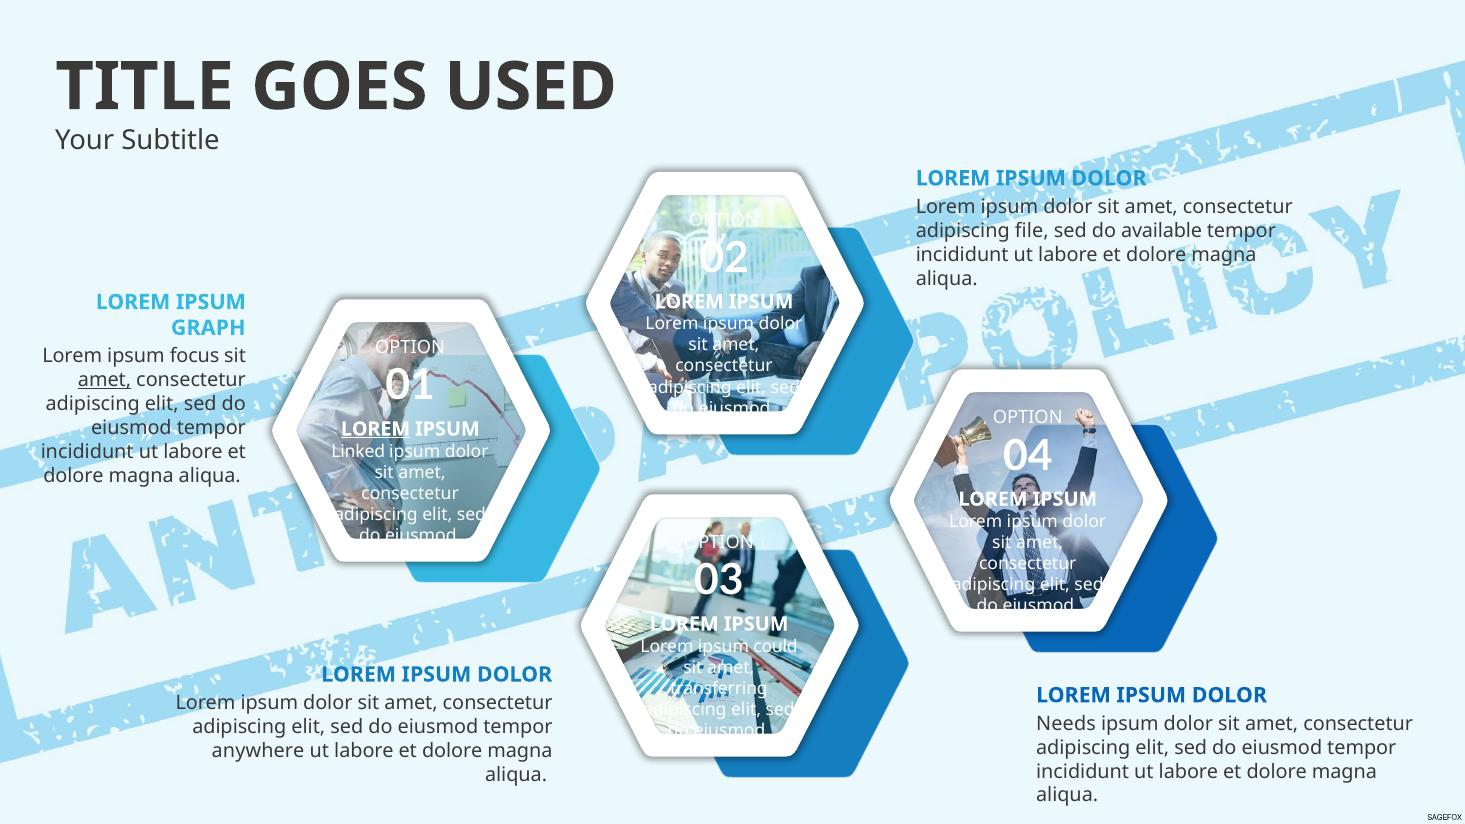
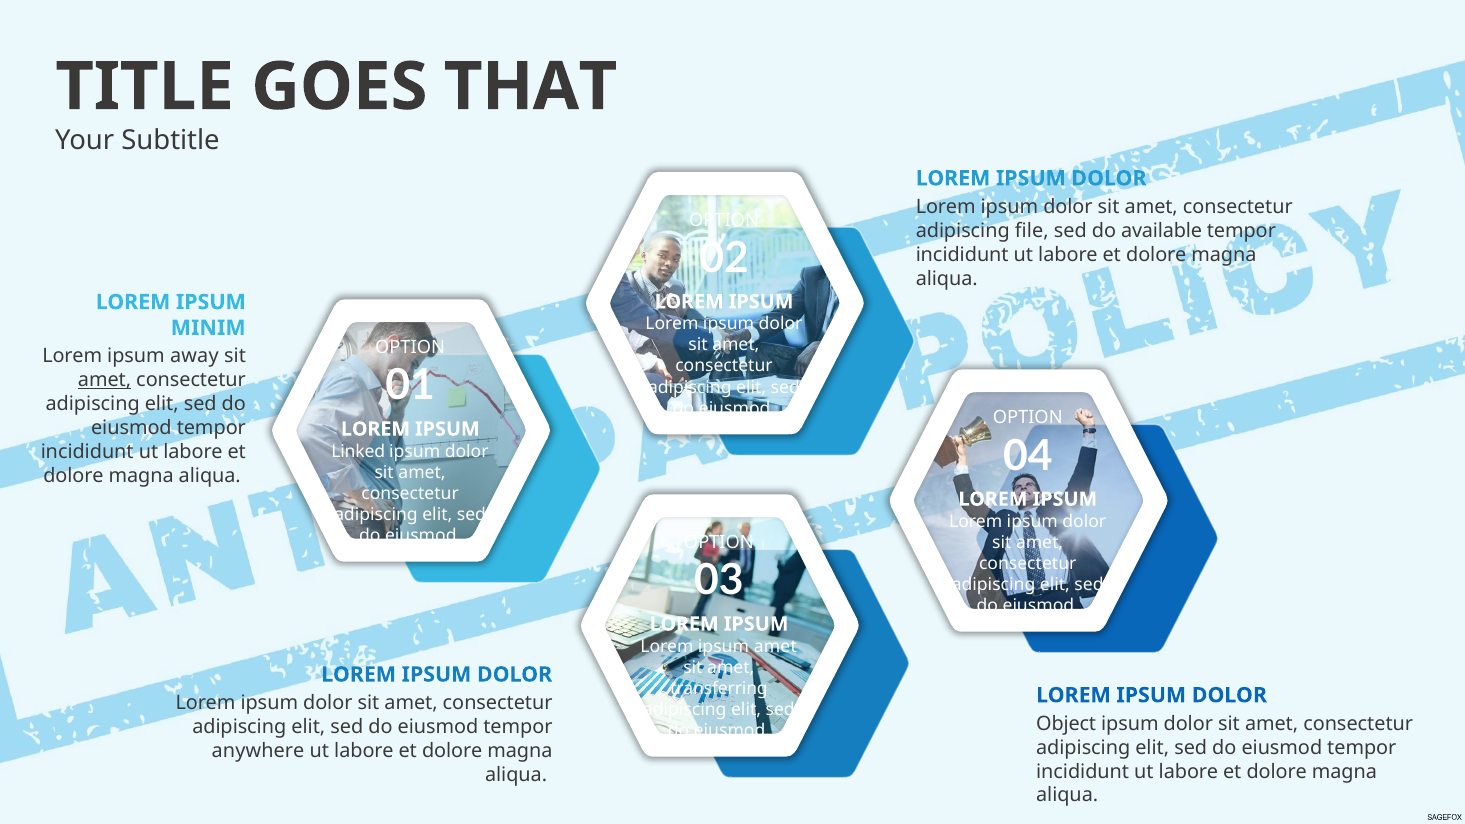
USED: USED -> THAT
GRAPH: GRAPH -> MINIM
focus: focus -> away
LOREM at (375, 429) underline: present -> none
ipsum could: could -> amet
Needs: Needs -> Object
